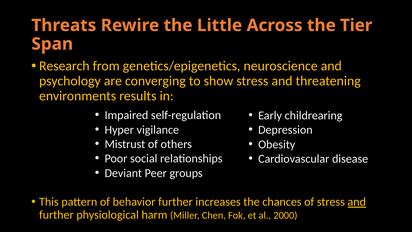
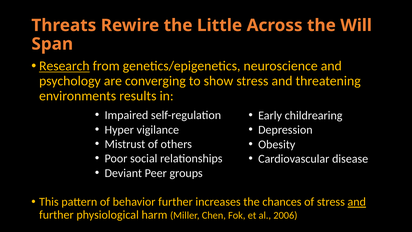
Tier: Tier -> Will
Research underline: none -> present
2000: 2000 -> 2006
